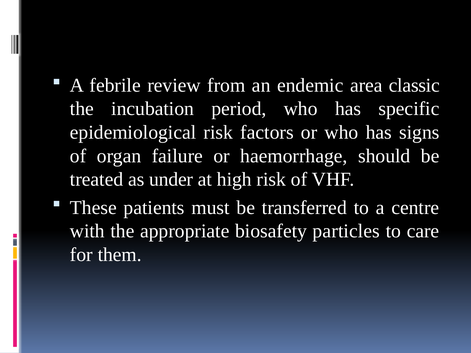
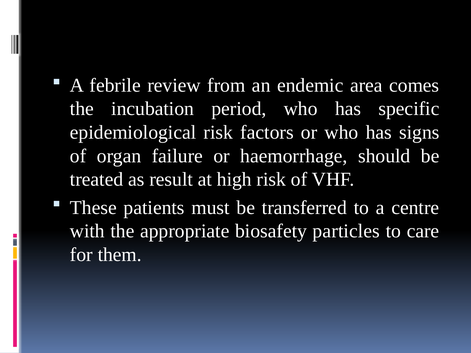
classic: classic -> comes
under: under -> result
